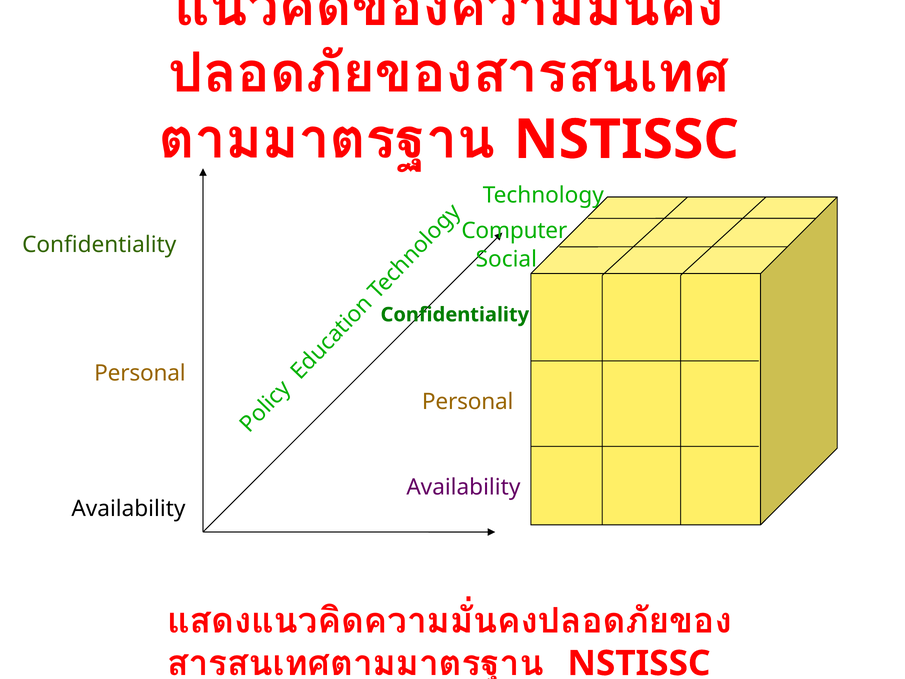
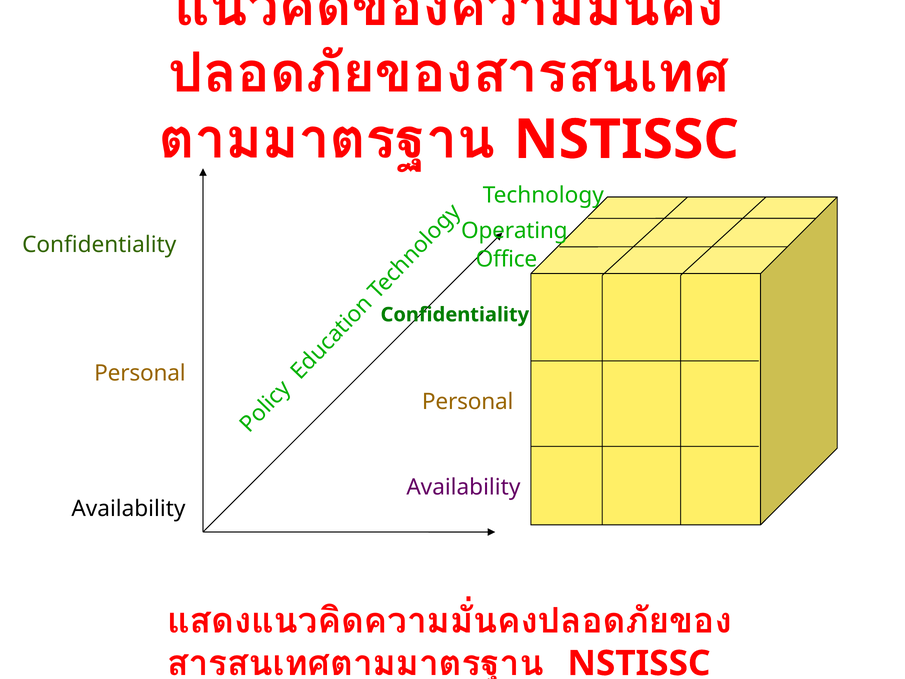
Computer: Computer -> Operating
Social: Social -> Office
